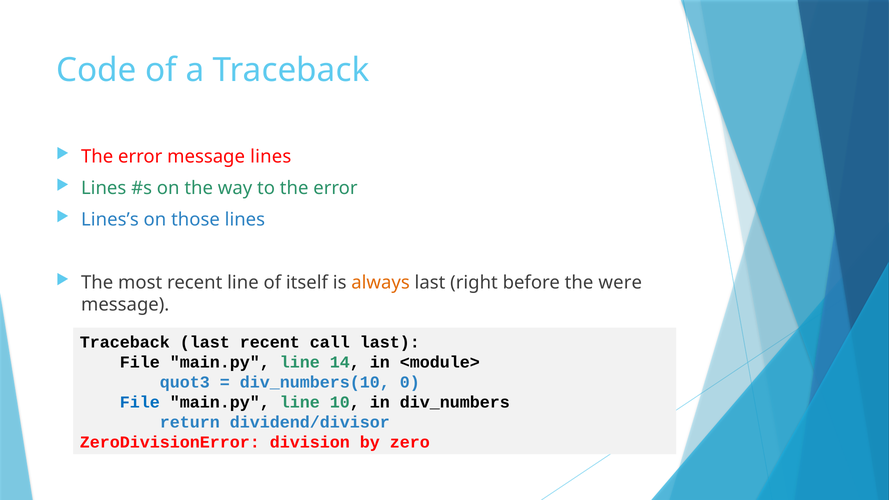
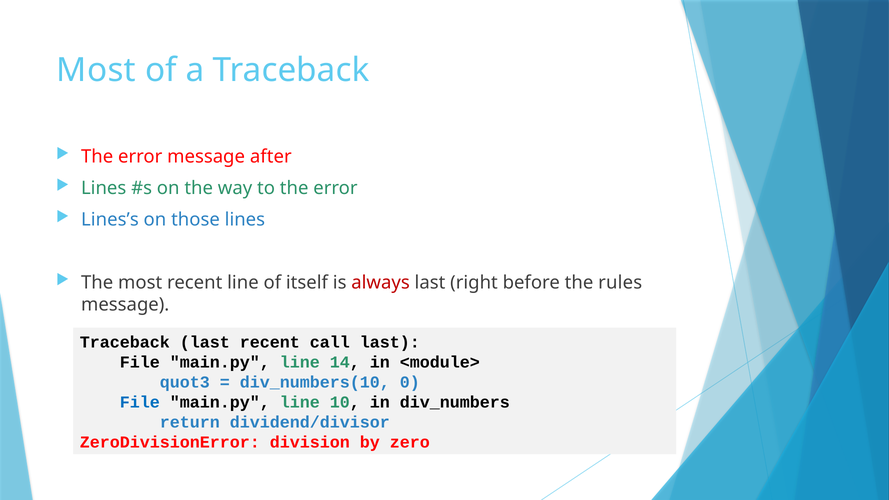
Code at (96, 70): Code -> Most
message lines: lines -> after
always colour: orange -> red
were: were -> rules
